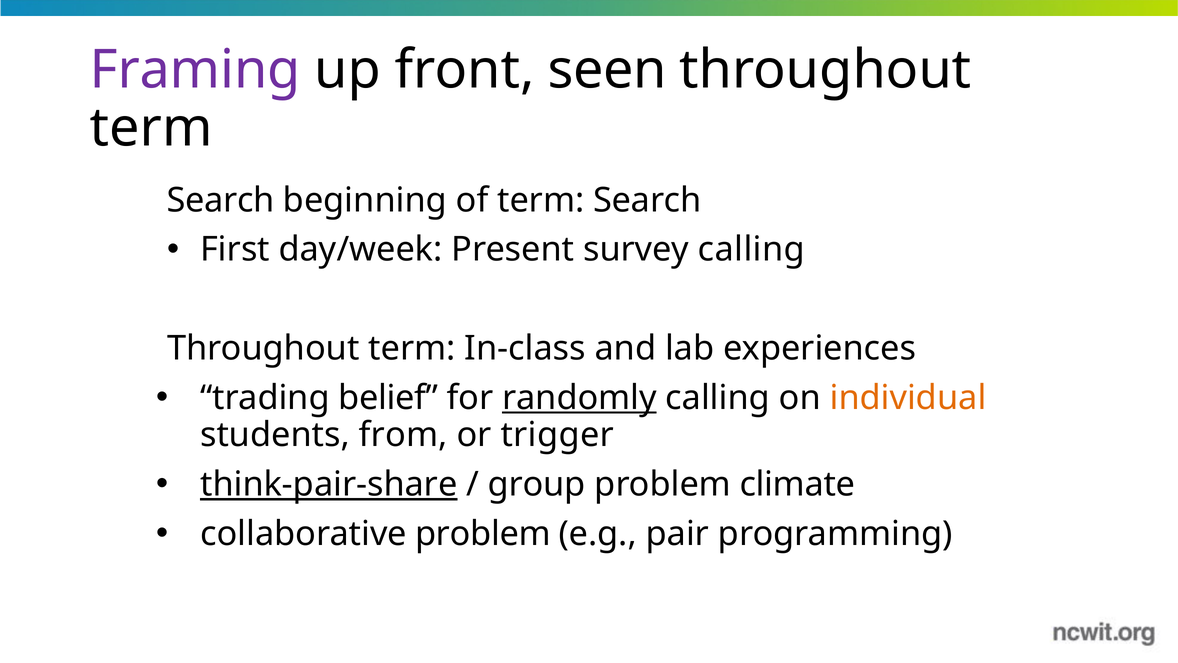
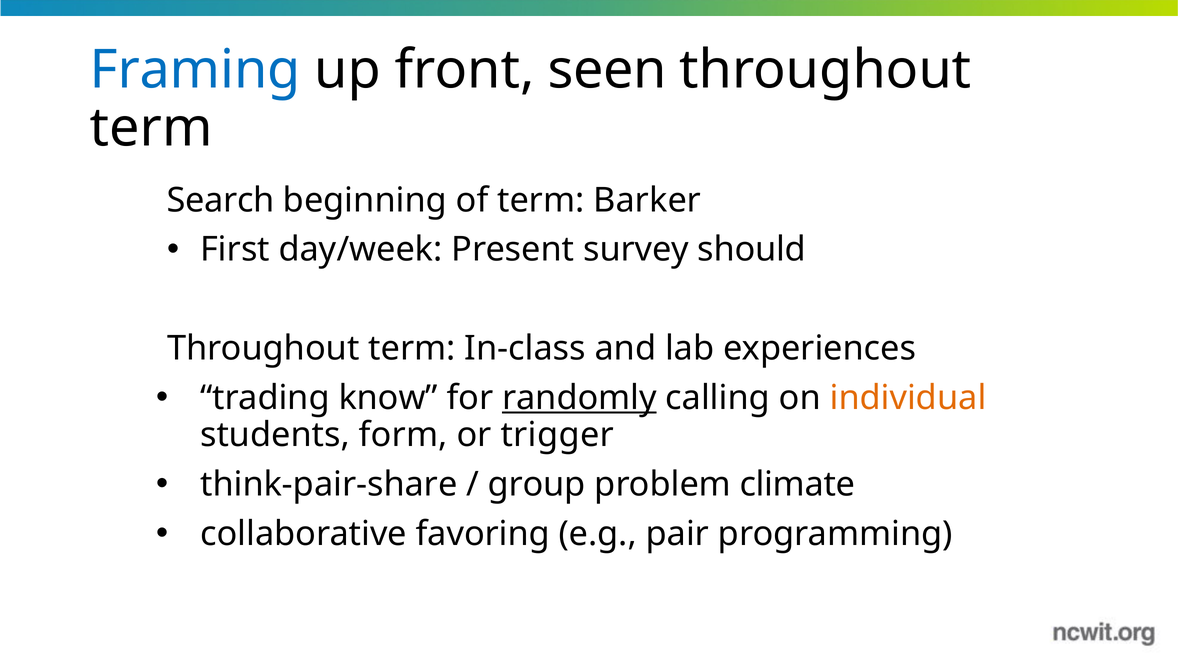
Framing colour: purple -> blue
of term Search: Search -> Barker
survey calling: calling -> should
belief: belief -> know
from: from -> form
think-pair-share underline: present -> none
collaborative problem: problem -> favoring
